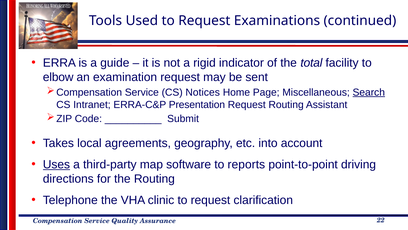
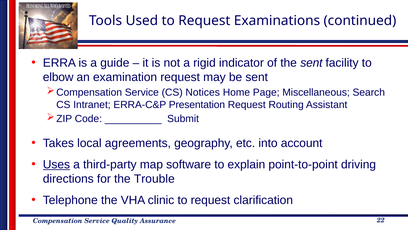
the total: total -> sent
Search underline: present -> none
reports: reports -> explain
the Routing: Routing -> Trouble
